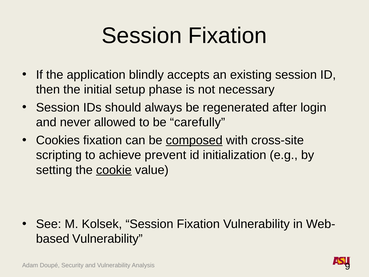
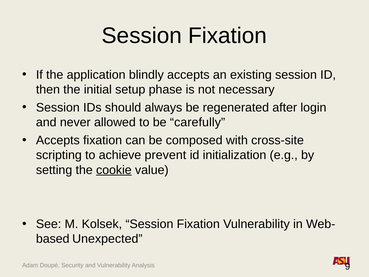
Cookies at (58, 140): Cookies -> Accepts
composed underline: present -> none
Vulnerability at (107, 239): Vulnerability -> Unexpected
